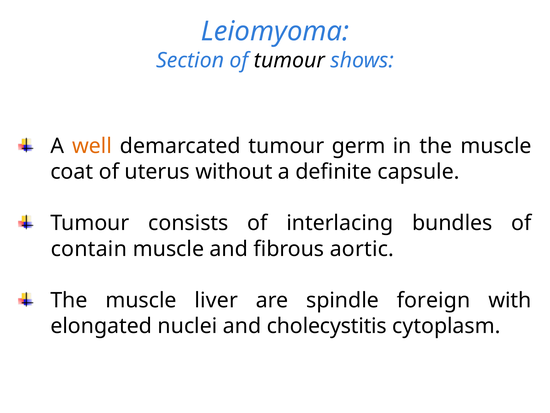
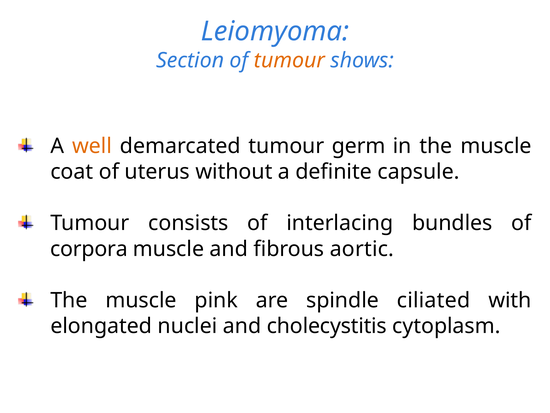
tumour at (290, 60) colour: black -> orange
contain: contain -> corpora
liver: liver -> pink
foreign: foreign -> ciliated
